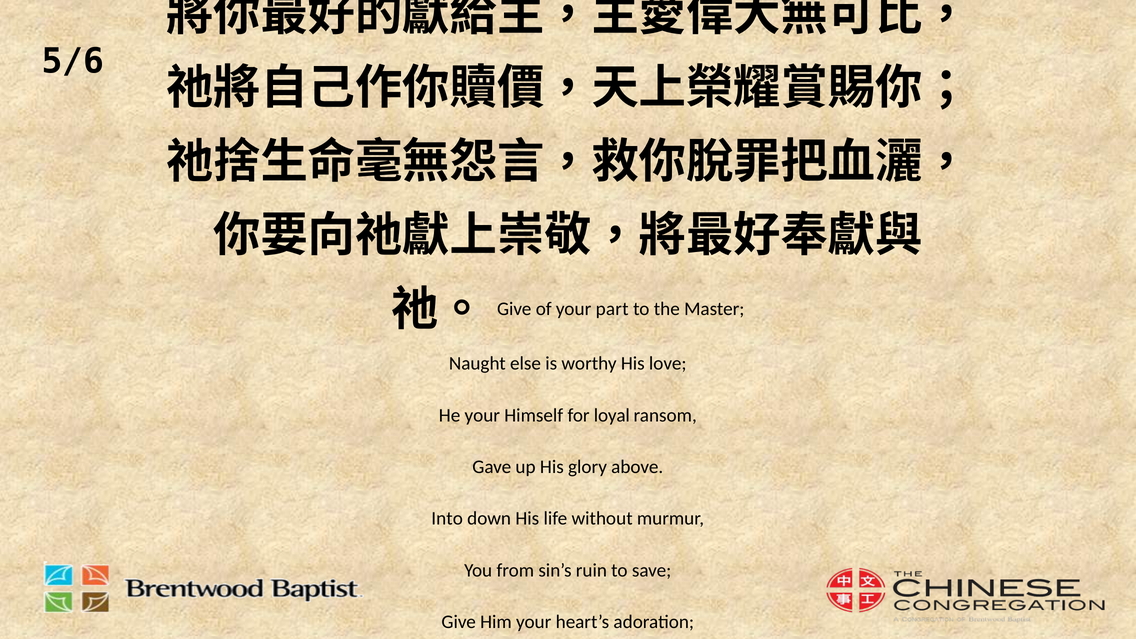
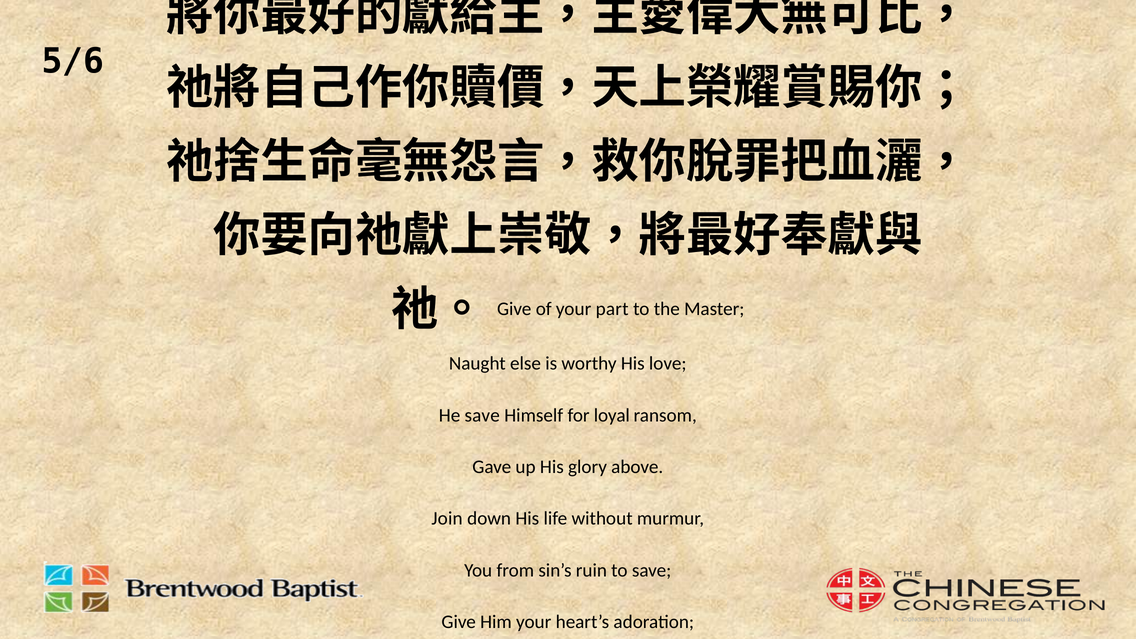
He your: your -> save
Into: Into -> Join
